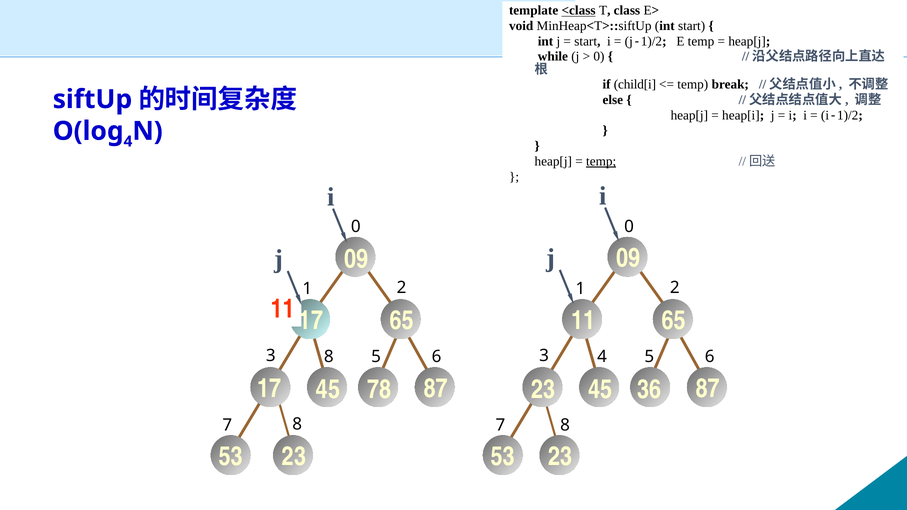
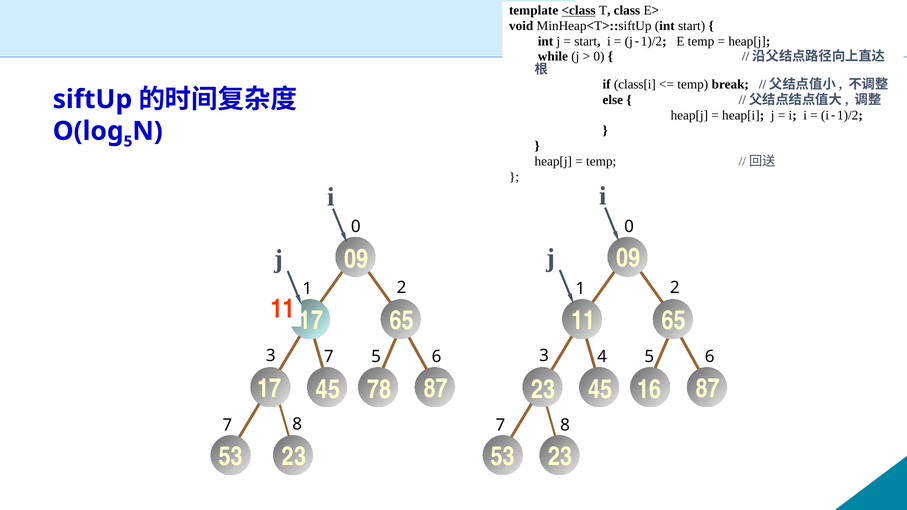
child[i: child[i -> class[i
4 at (128, 141): 4 -> 5
temp at (601, 161) underline: present -> none
3 8: 8 -> 7
36: 36 -> 16
